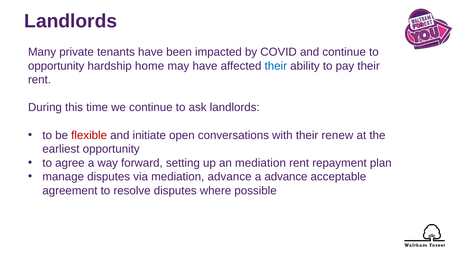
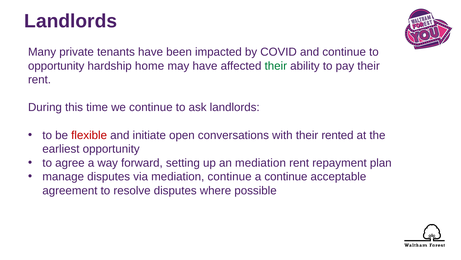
their at (276, 66) colour: blue -> green
renew: renew -> rented
mediation advance: advance -> continue
a advance: advance -> continue
